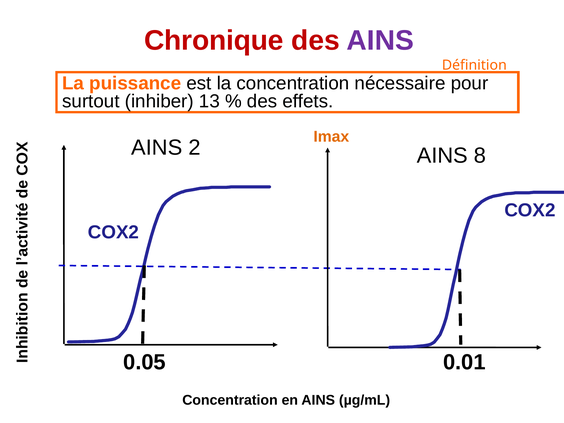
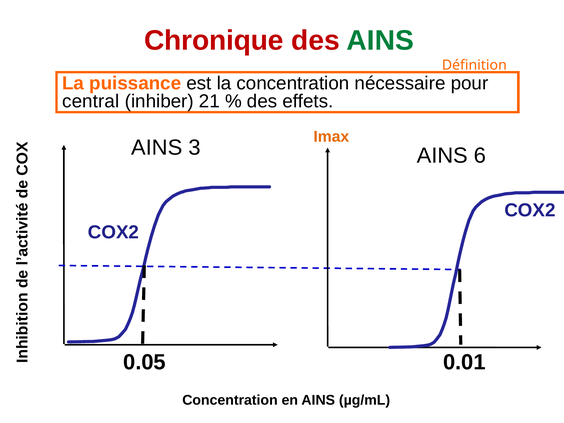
AINS at (380, 41) colour: purple -> green
surtout: surtout -> central
13: 13 -> 21
2: 2 -> 3
8: 8 -> 6
